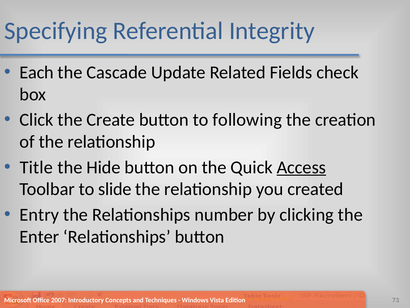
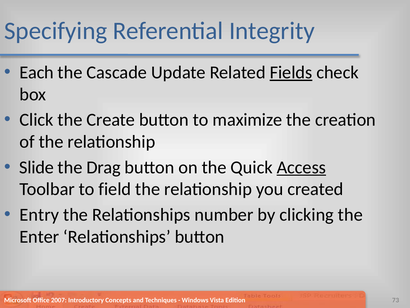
Fields underline: none -> present
following: following -> maximize
Title: Title -> Slide
Hide: Hide -> Drag
slide: slide -> field
